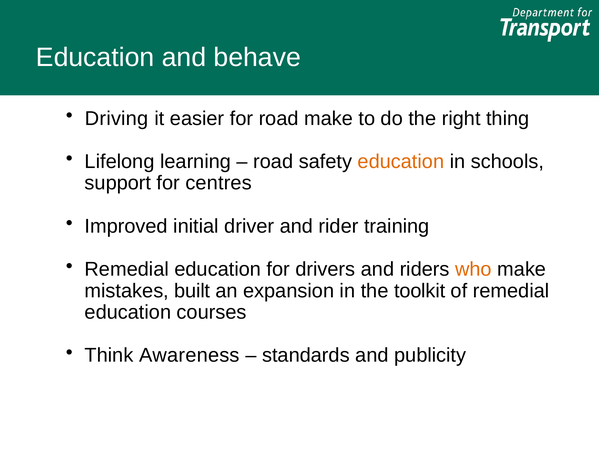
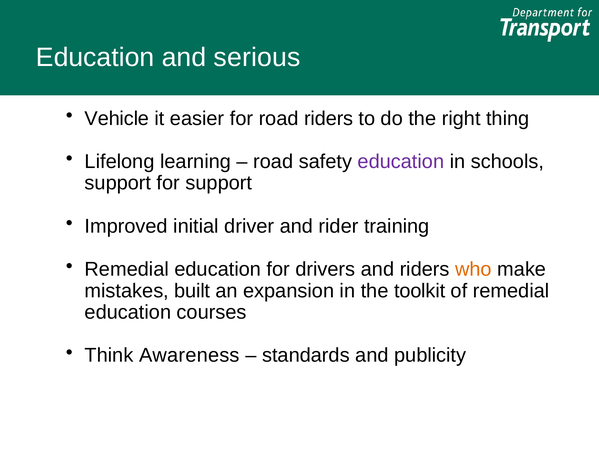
behave: behave -> serious
Driving: Driving -> Vehicle
road make: make -> riders
education at (401, 162) colour: orange -> purple
for centres: centres -> support
